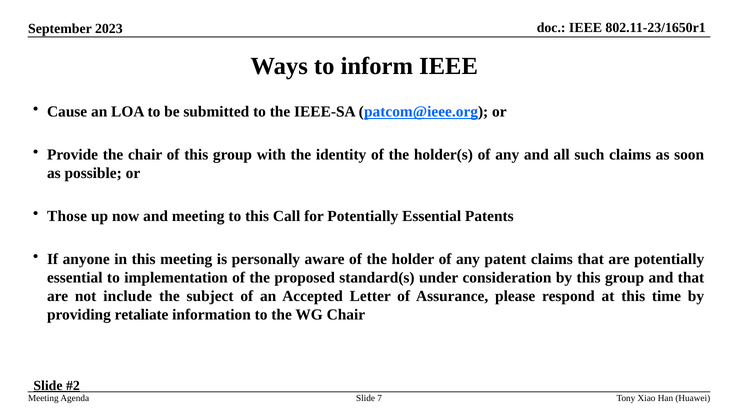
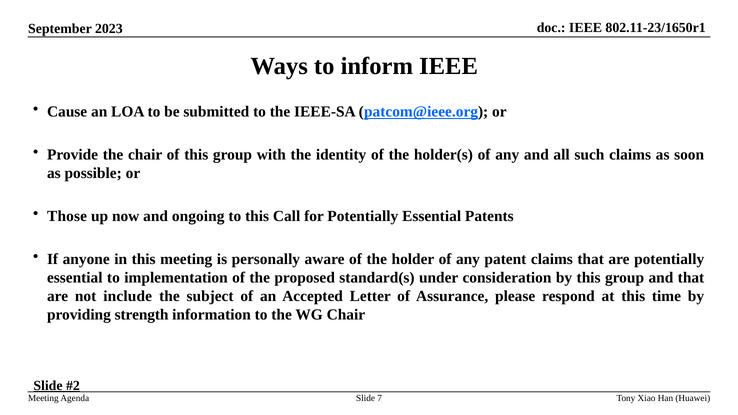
and meeting: meeting -> ongoing
retaliate: retaliate -> strength
